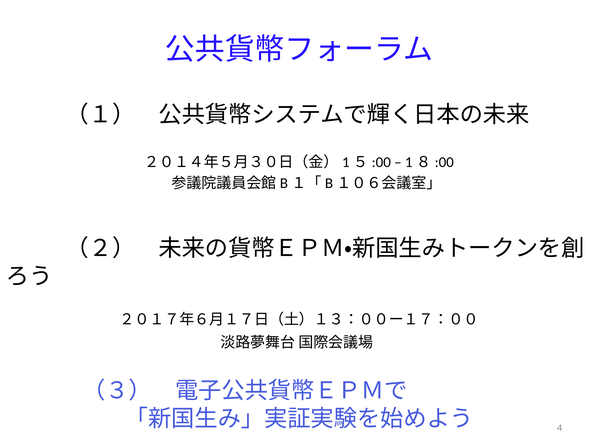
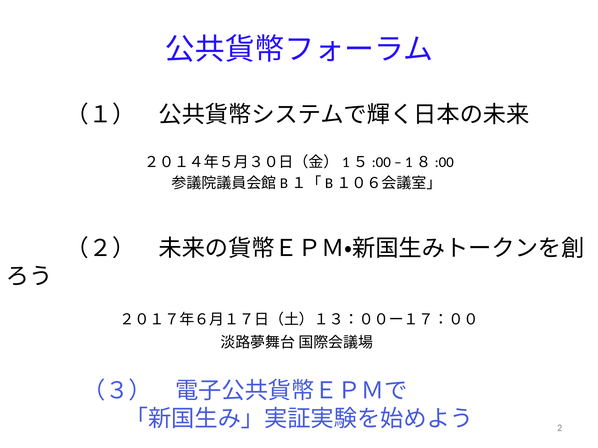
4: 4 -> 2
